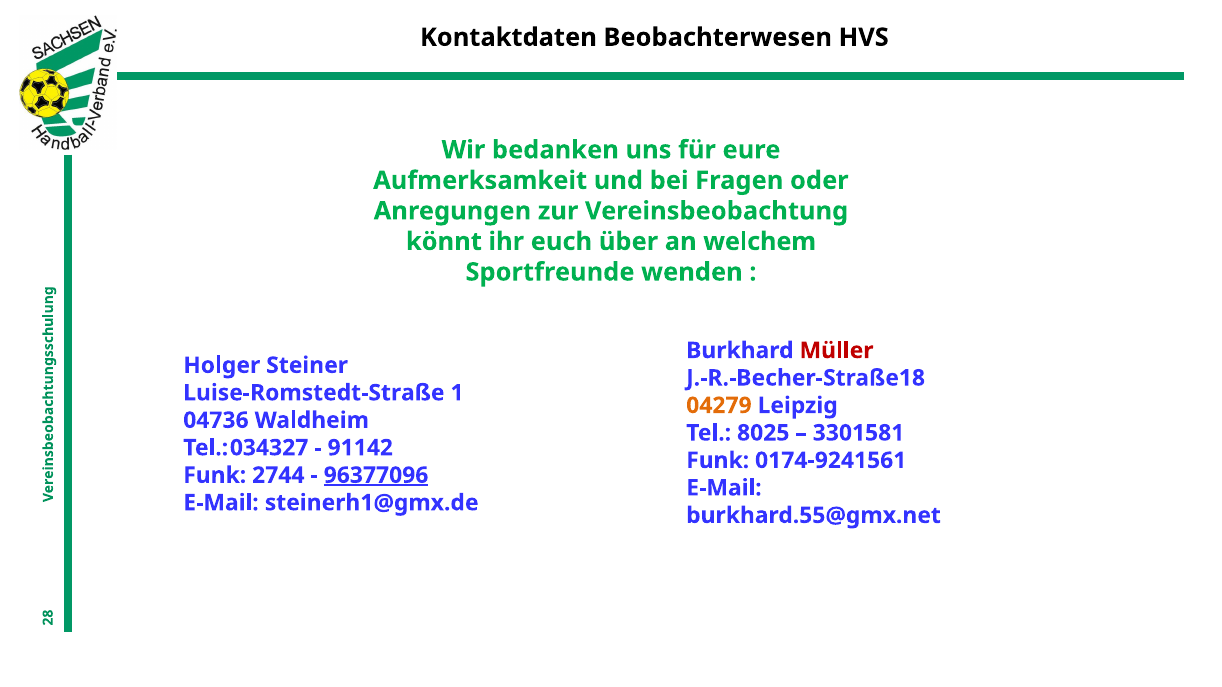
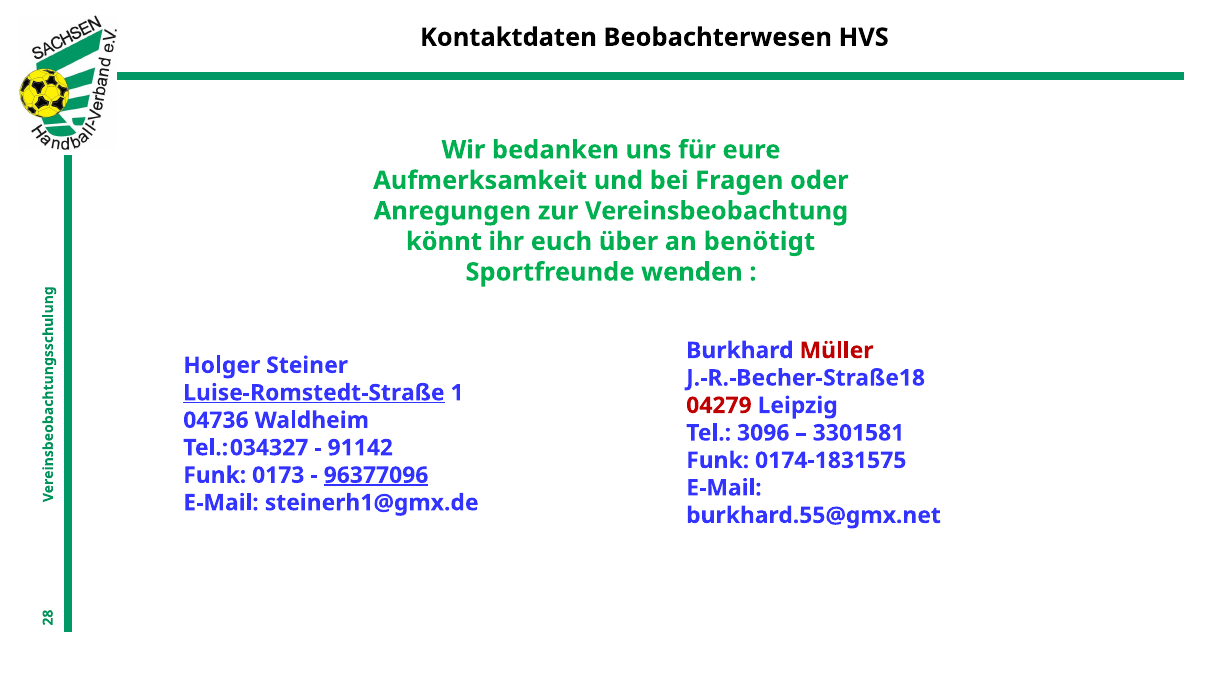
welchem: welchem -> benötigt
Luise-Romstedt-Straße underline: none -> present
04279 colour: orange -> red
8025: 8025 -> 3096
0174-9241561: 0174-9241561 -> 0174-1831575
2744: 2744 -> 0173
